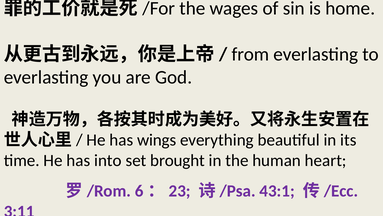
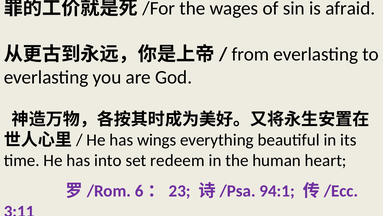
home: home -> afraid
brought: brought -> redeem
43:1: 43:1 -> 94:1
